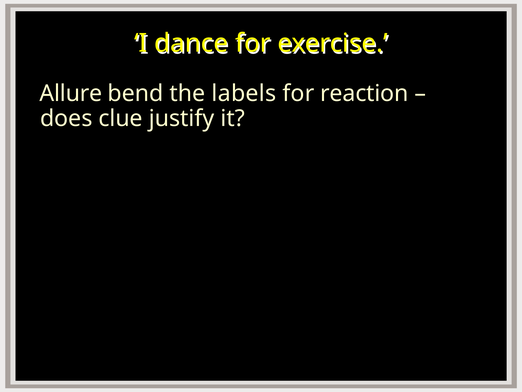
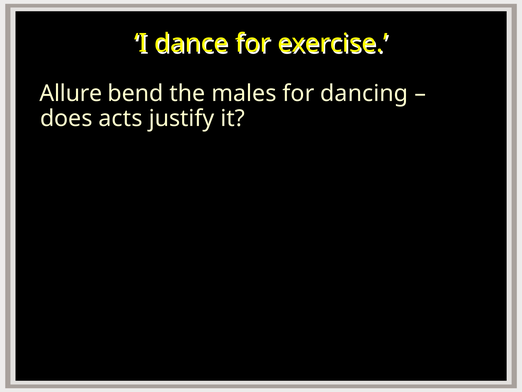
labels: labels -> males
reaction: reaction -> dancing
clue: clue -> acts
